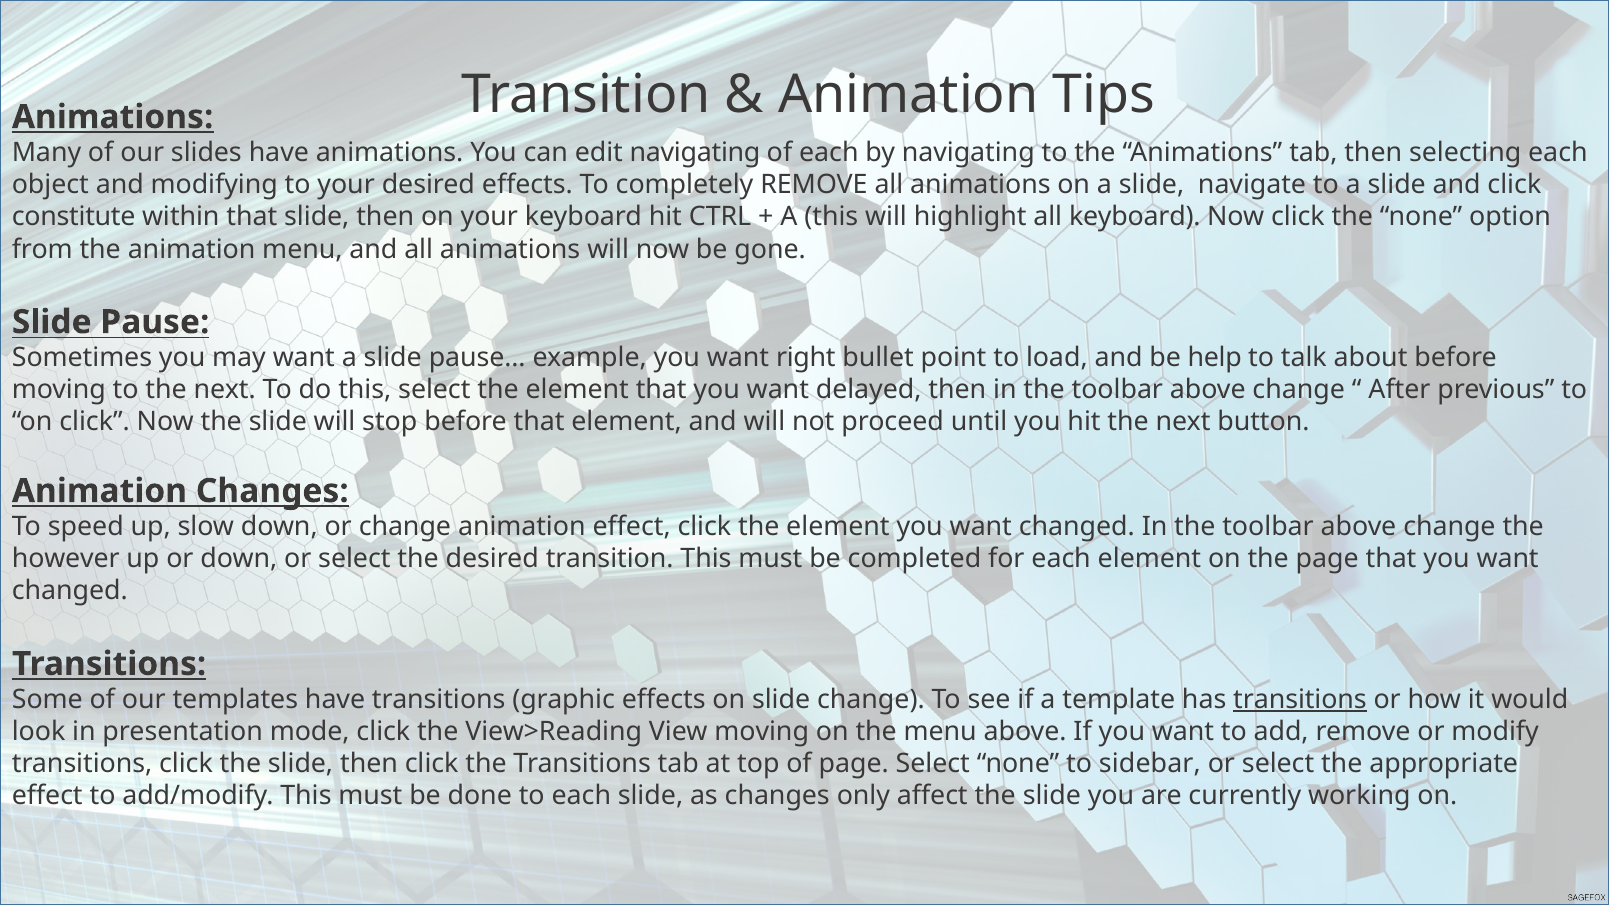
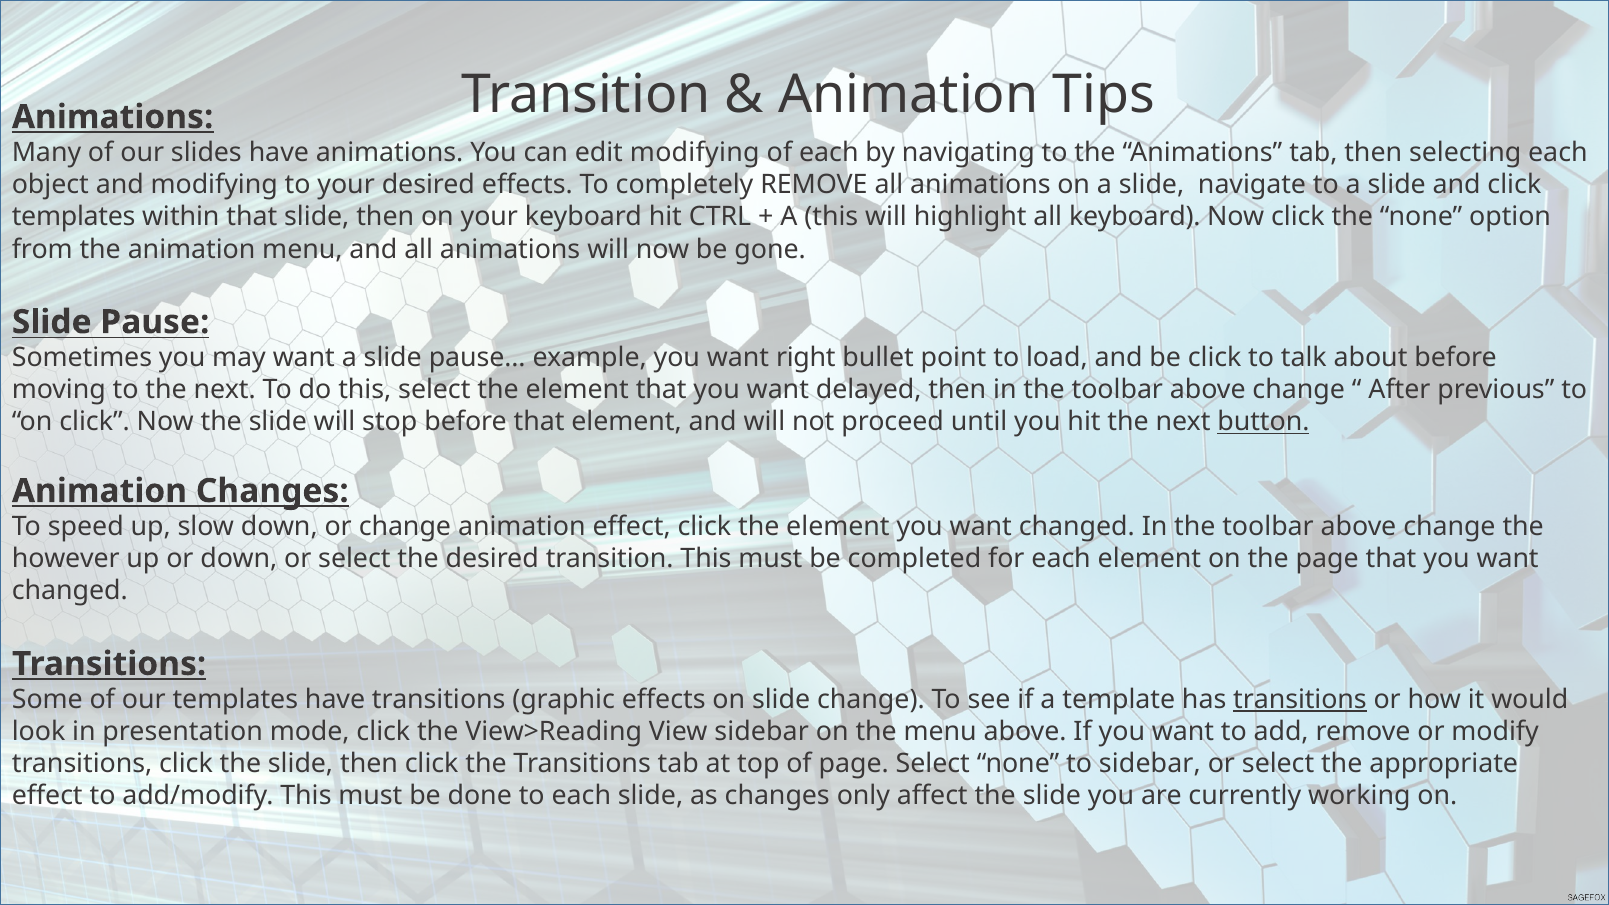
edit navigating: navigating -> modifying
constitute at (74, 217): constitute -> templates
be help: help -> click
button underline: none -> present
View moving: moving -> sidebar
